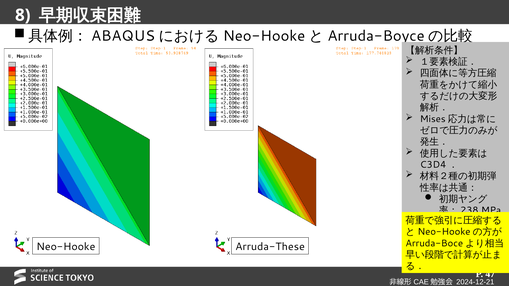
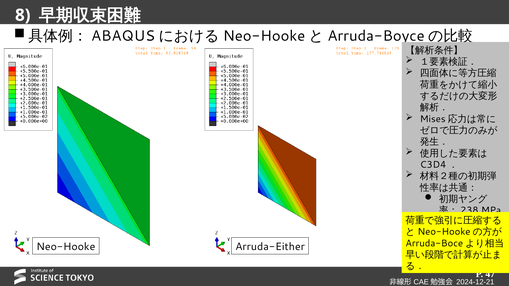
Arruda-These: Arruda-These -> Arruda-Either
